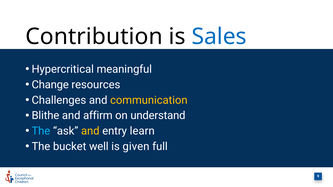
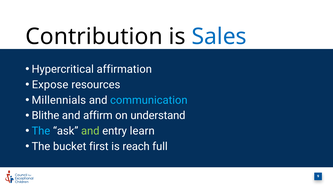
meaningful: meaningful -> affirmation
Change: Change -> Expose
Challenges: Challenges -> Millennials
communication colour: yellow -> light blue
and at (90, 131) colour: yellow -> light green
well: well -> first
given: given -> reach
